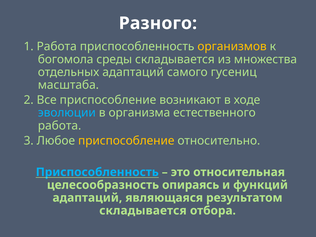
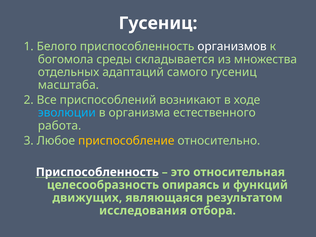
Разного at (158, 23): Разного -> Гусениц
1 Работа: Работа -> Белого
организмов colour: yellow -> white
Все приспособление: приспособление -> приспособлений
Приспособленность at (97, 172) colour: light blue -> white
адаптаций at (87, 198): адаптаций -> движущих
складывается at (143, 211): складывается -> исследования
